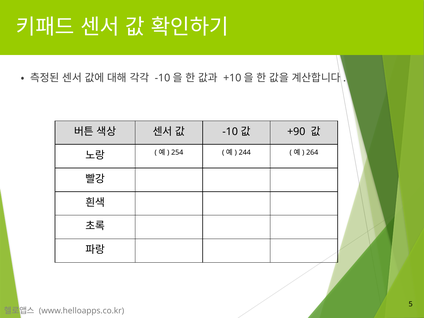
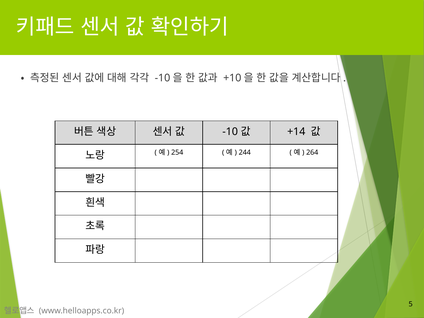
+90: +90 -> +14
